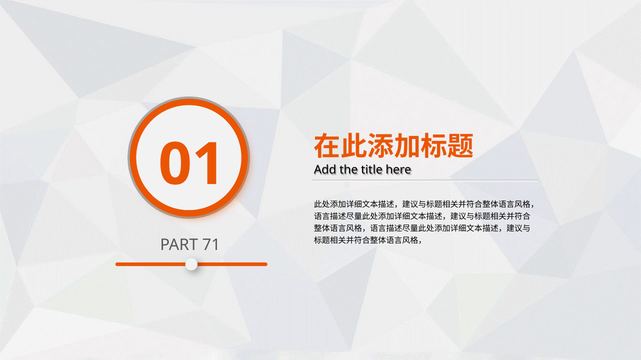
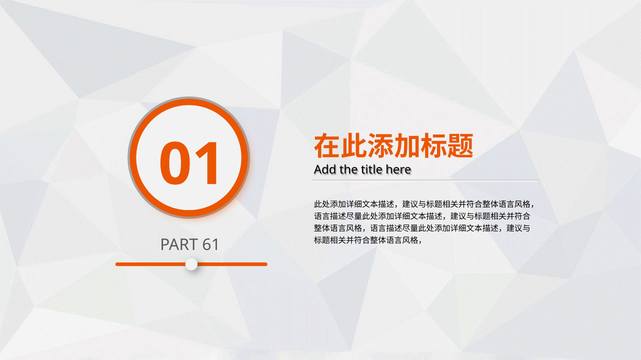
71: 71 -> 61
